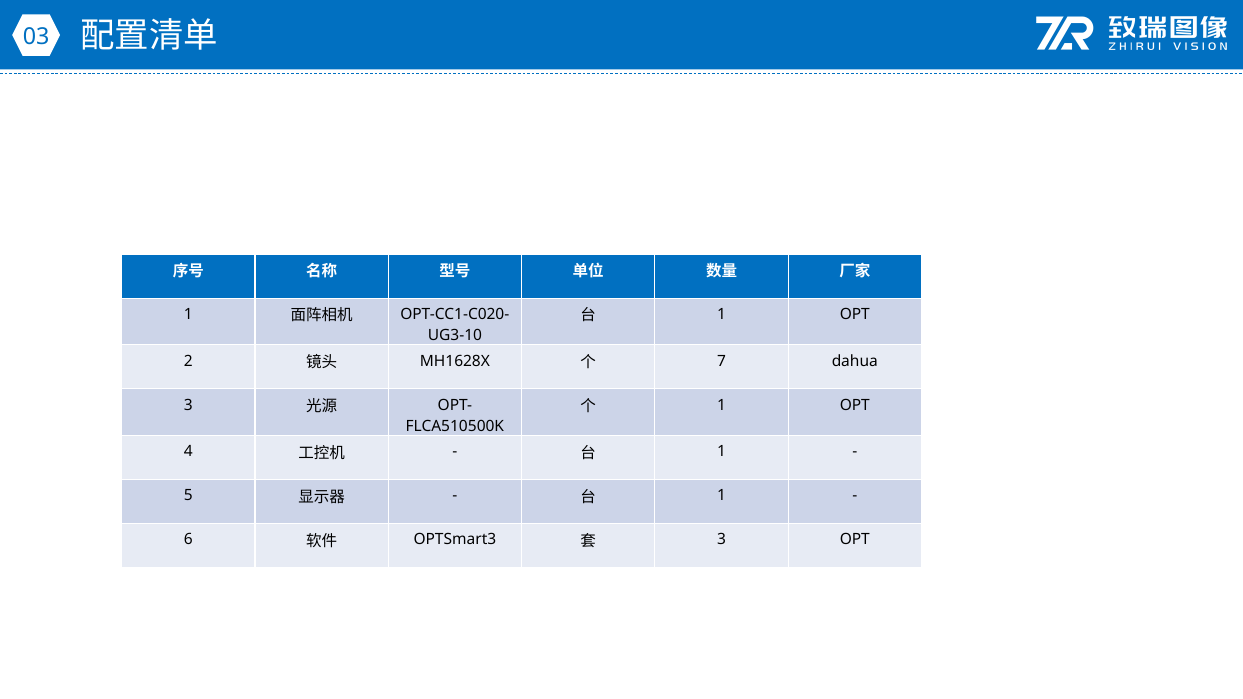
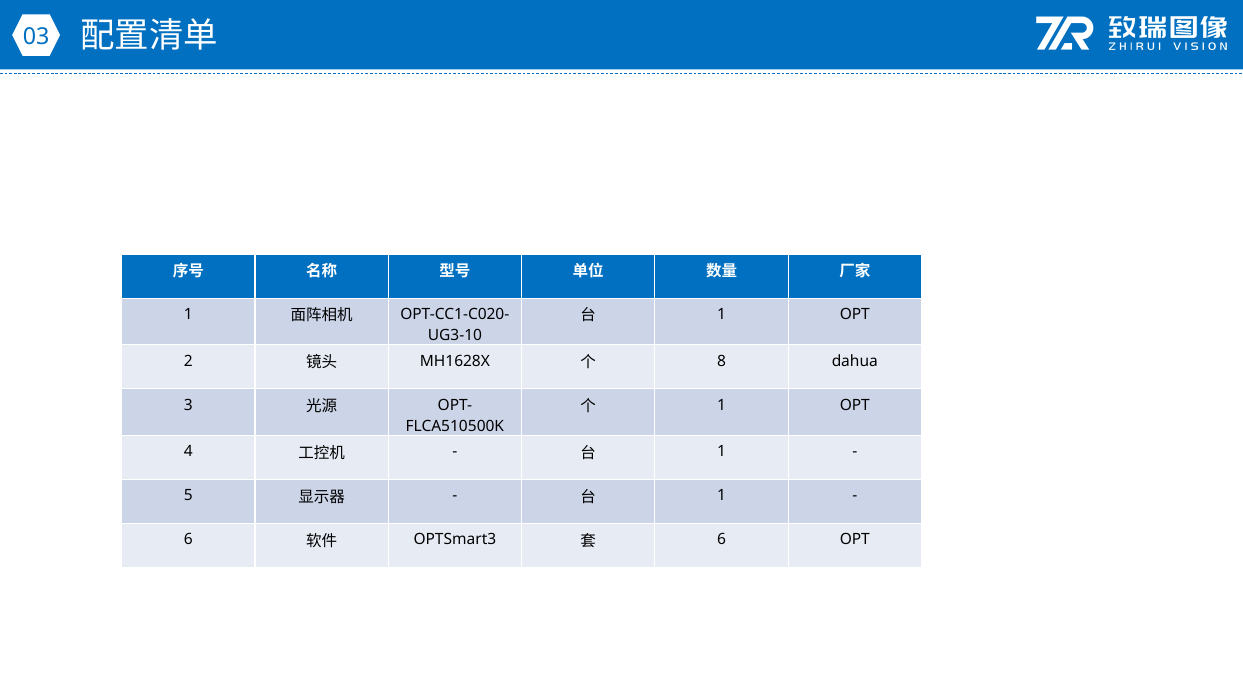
7: 7 -> 8
3 at (722, 540): 3 -> 6
